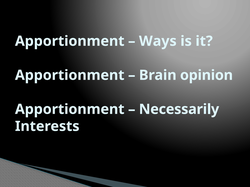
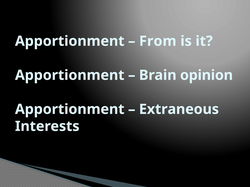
Ways: Ways -> From
Necessarily: Necessarily -> Extraneous
